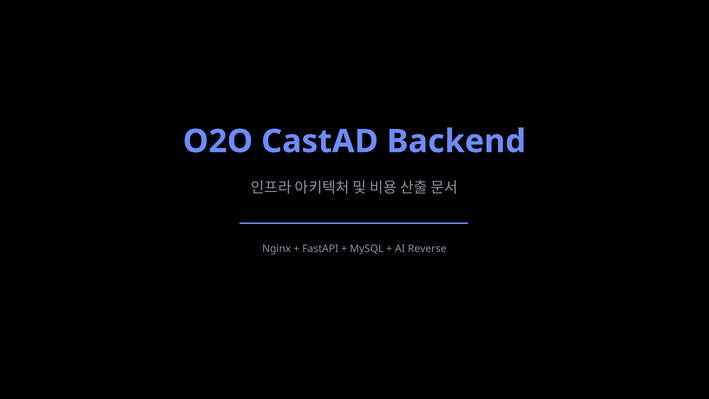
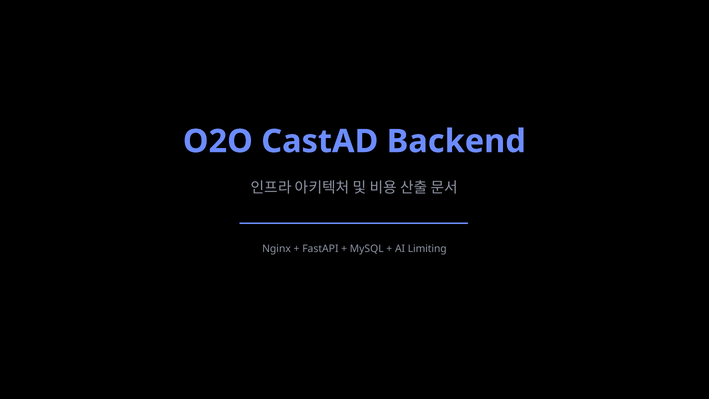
Reverse: Reverse -> Limiting
